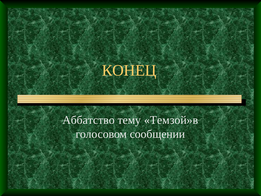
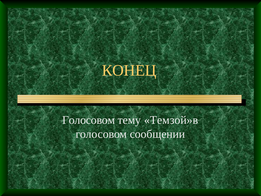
Аббатство at (89, 120): Аббатство -> Голосовом
